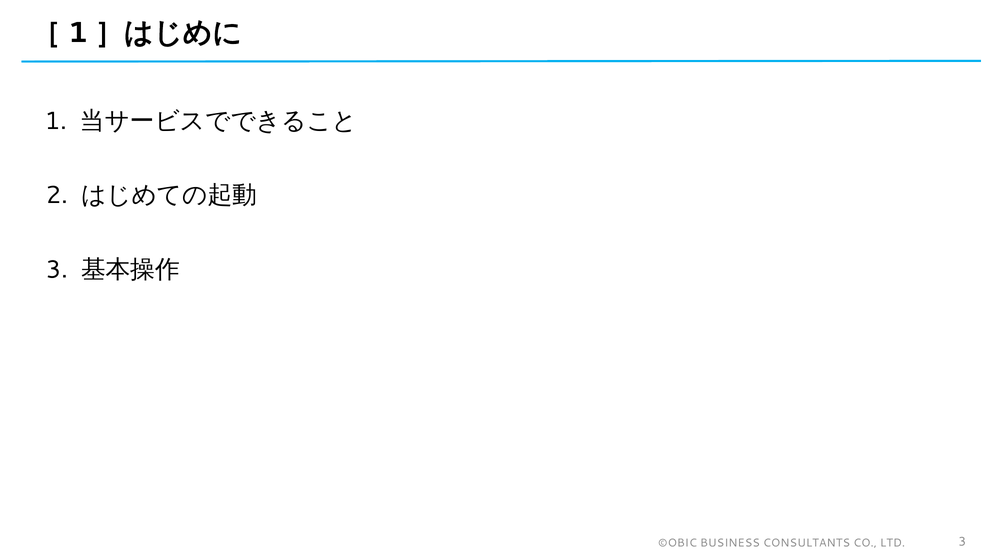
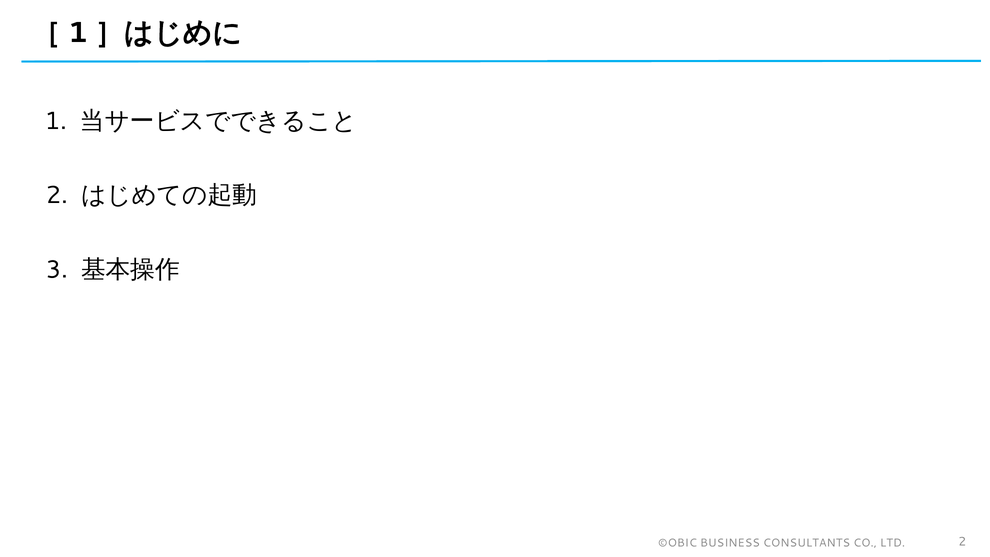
LTD 3: 3 -> 2
